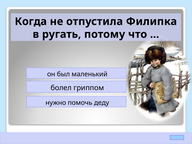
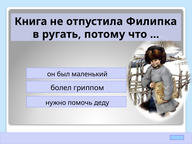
Когда: Когда -> Книга
